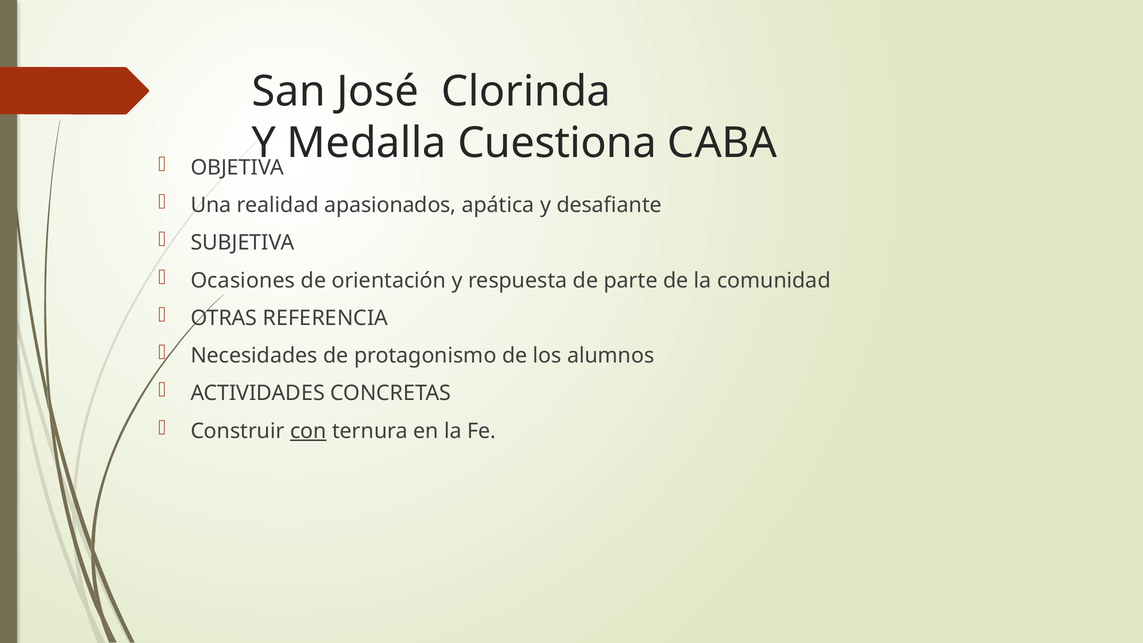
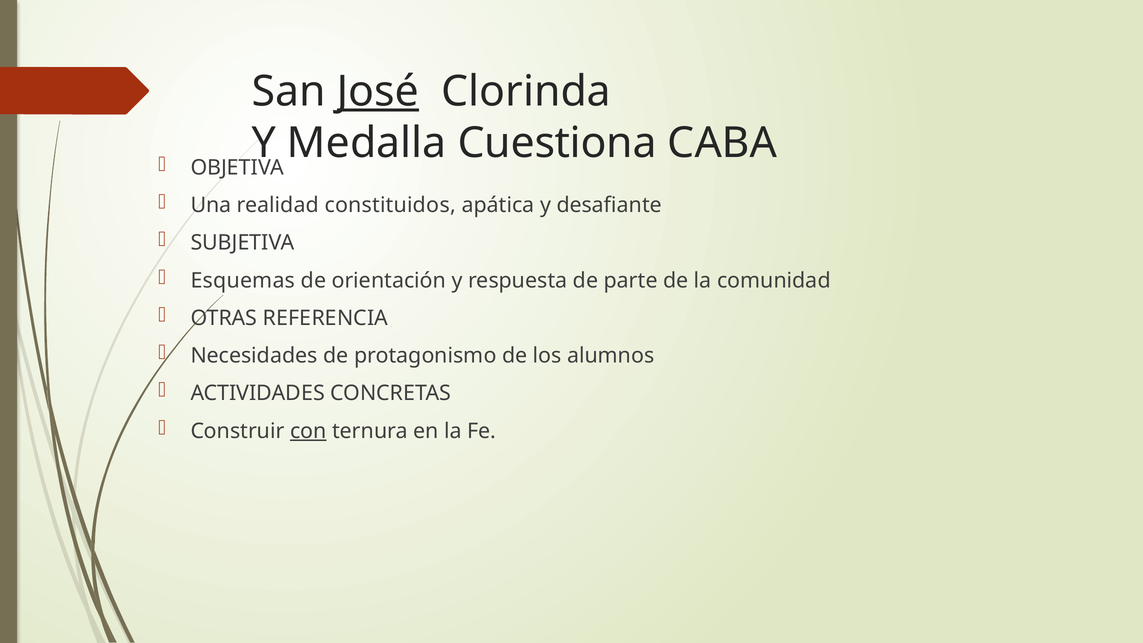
José underline: none -> present
apasionados: apasionados -> constituidos
Ocasiones: Ocasiones -> Esquemas
